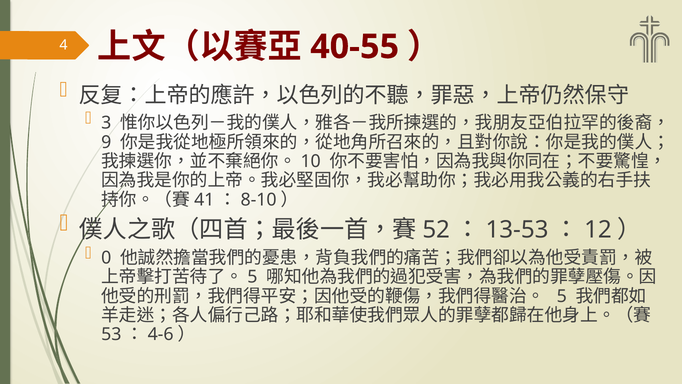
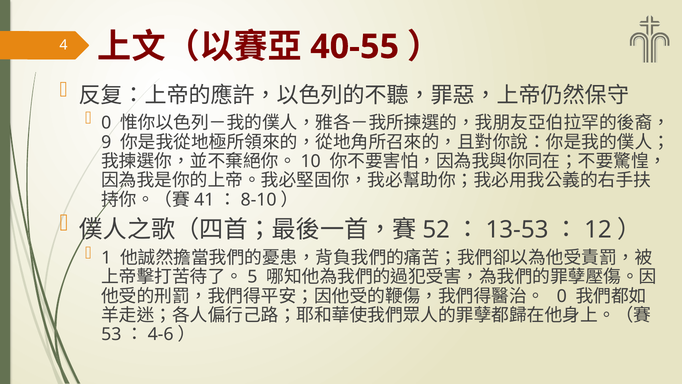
3 at (106, 123): 3 -> 0
0: 0 -> 1
5 at (562, 296): 5 -> 0
